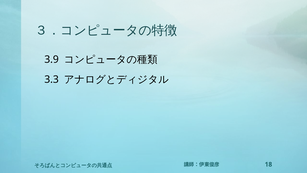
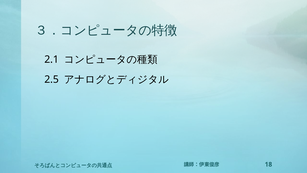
3.9: 3.9 -> 2.1
3.3: 3.3 -> 2.5
